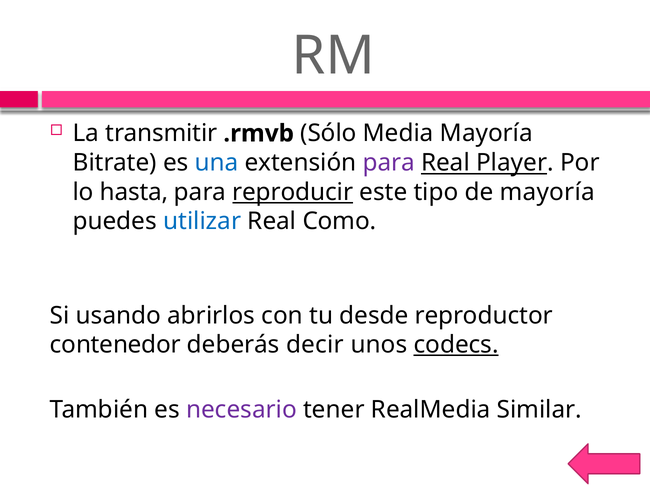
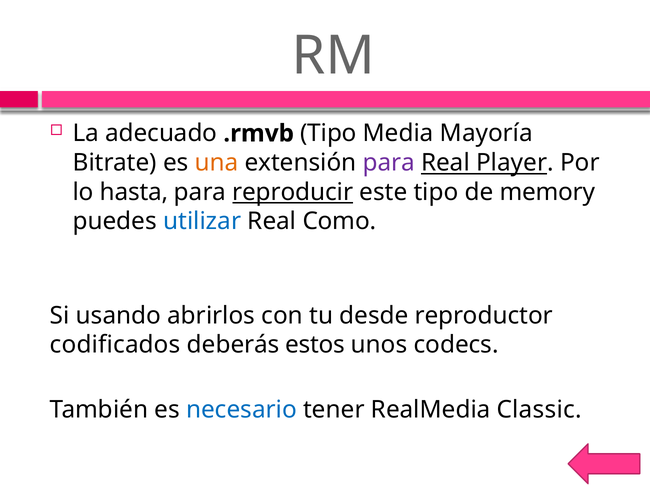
transmitir: transmitir -> adecuado
.rmvb Sólo: Sólo -> Tipo
una colour: blue -> orange
de mayoría: mayoría -> memory
contenedor: contenedor -> codificados
decir: decir -> estos
codecs underline: present -> none
necesario colour: purple -> blue
Similar: Similar -> Classic
